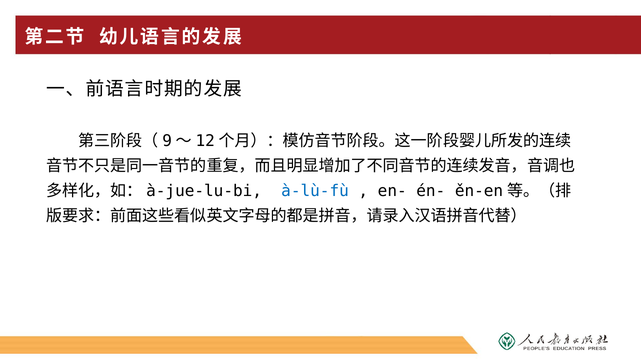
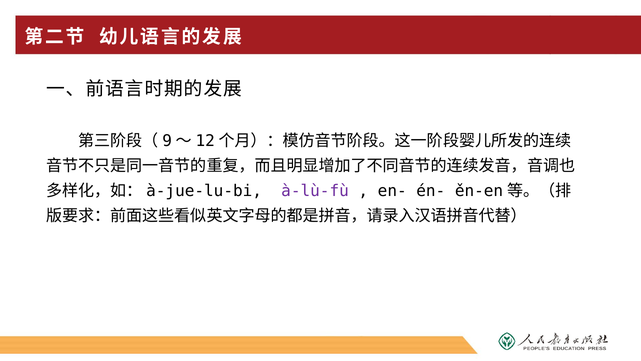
à-lù-fù colour: blue -> purple
